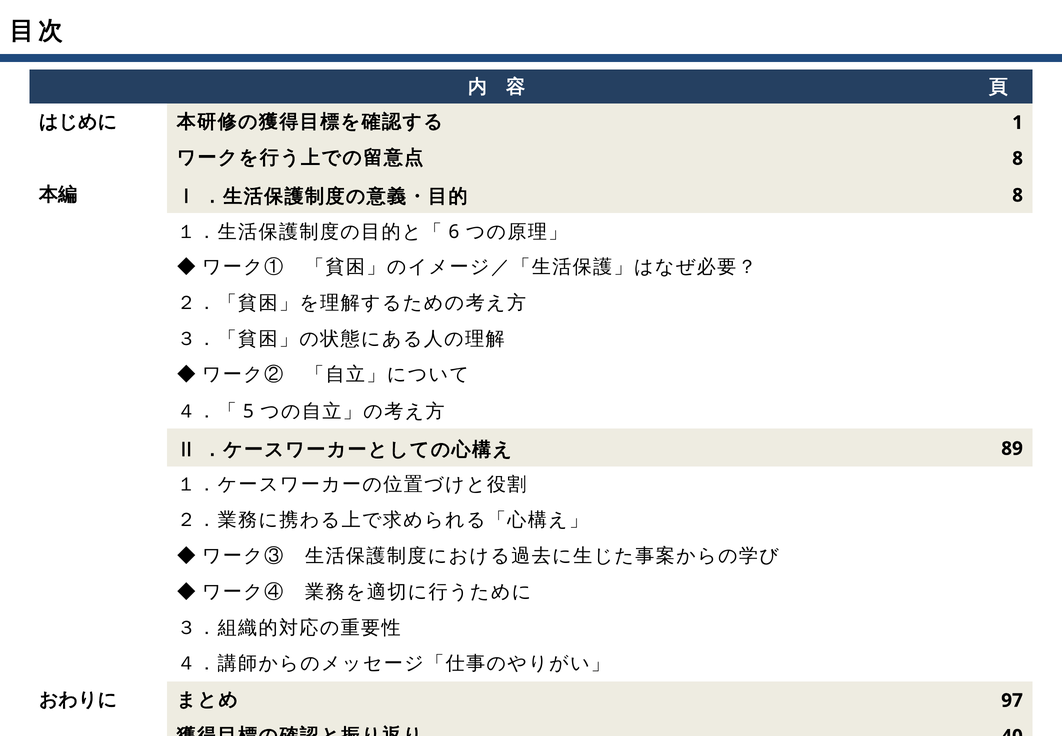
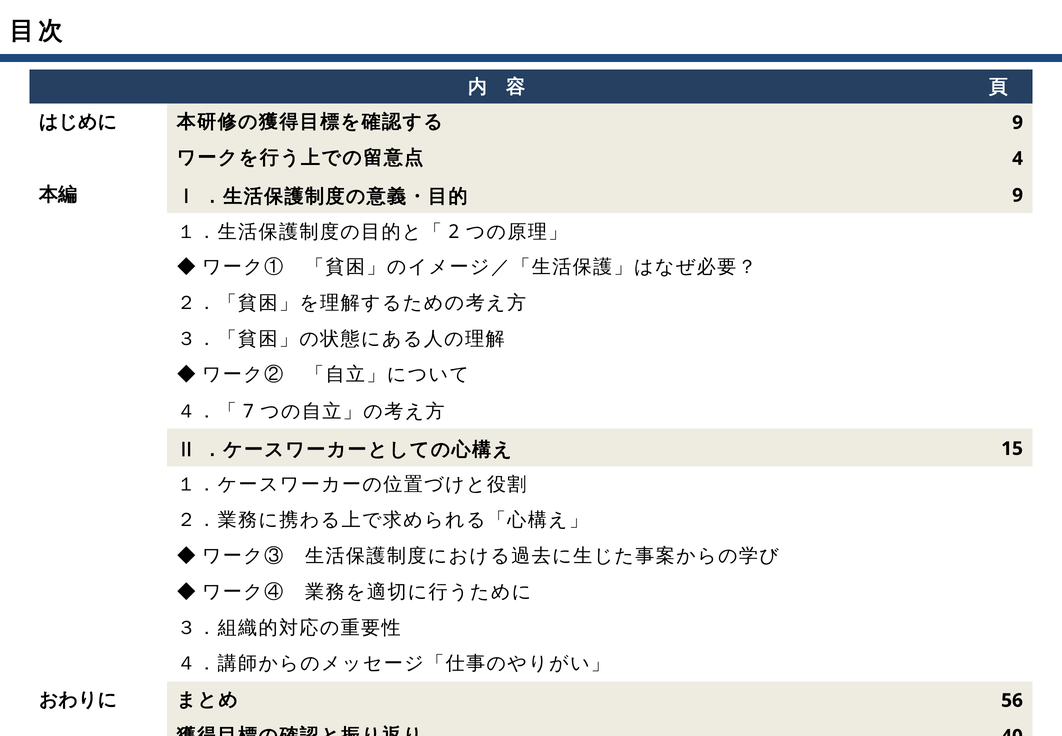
1 at (1018, 122): 1 -> 9
8 at (1018, 158): 8 -> 4
8 at (1018, 195): 8 -> 9
6: 6 -> 2
5: 5 -> 7
89: 89 -> 15
97: 97 -> 56
